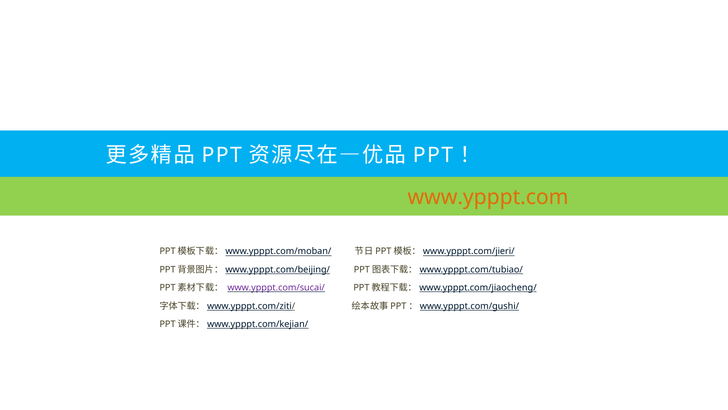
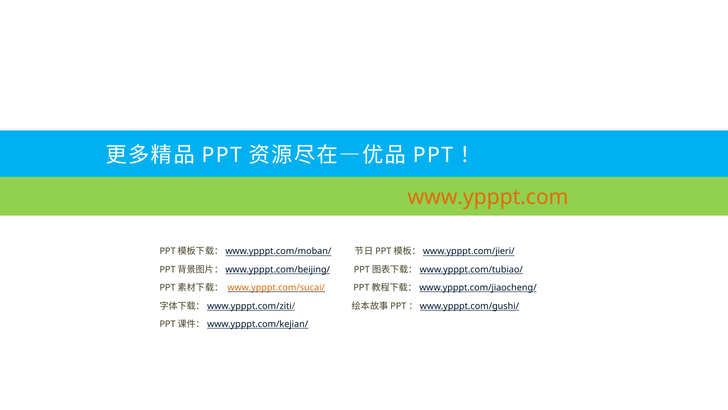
www.ypppt.com/sucai/ colour: purple -> orange
